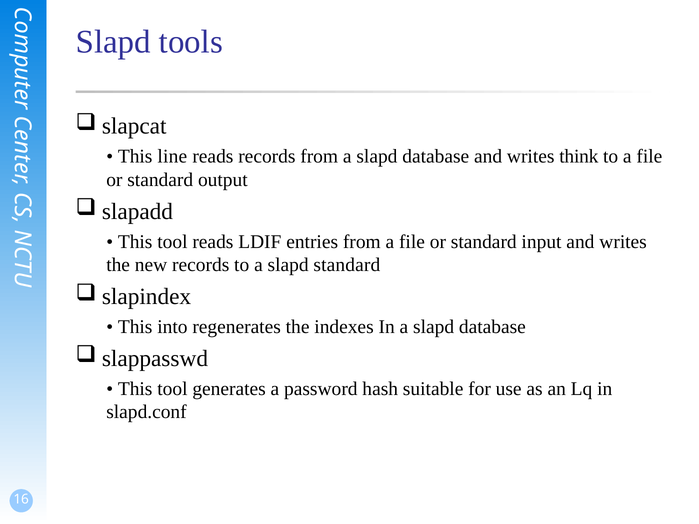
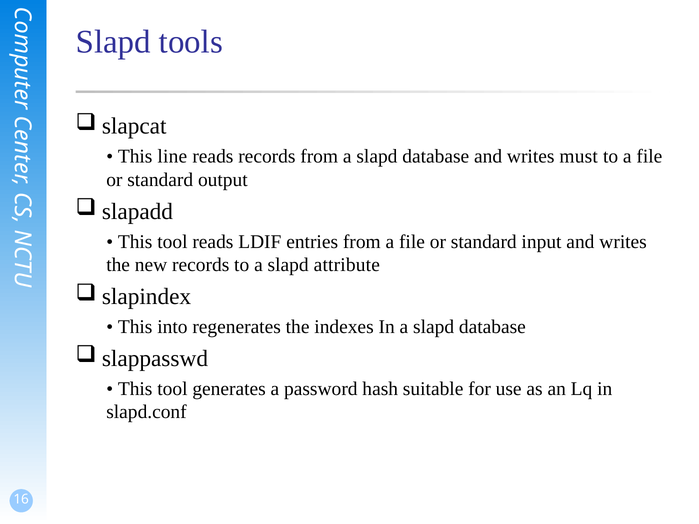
think: think -> must
slapd standard: standard -> attribute
